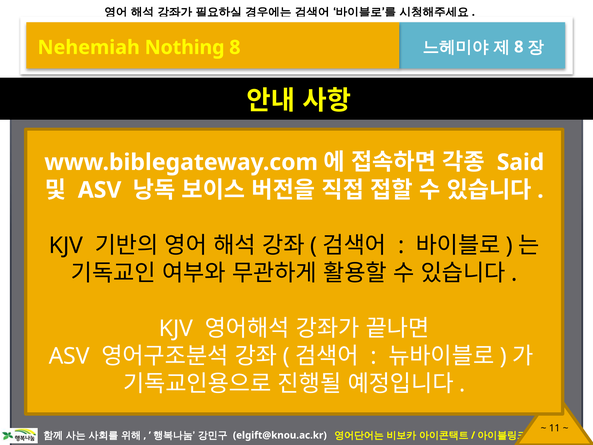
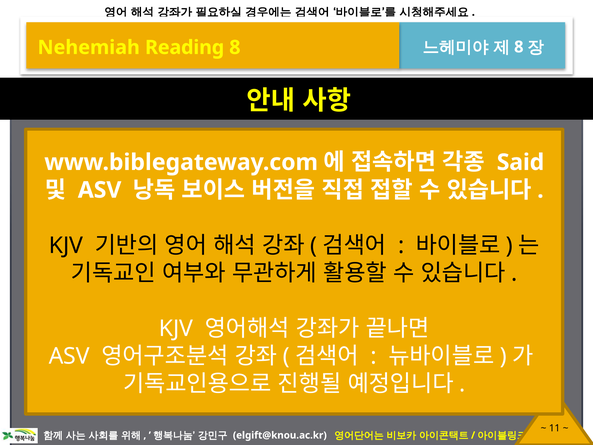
Nothing: Nothing -> Reading
